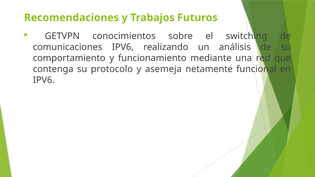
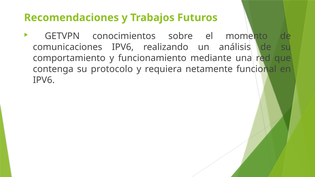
switching: switching -> momento
asemeja: asemeja -> requiera
